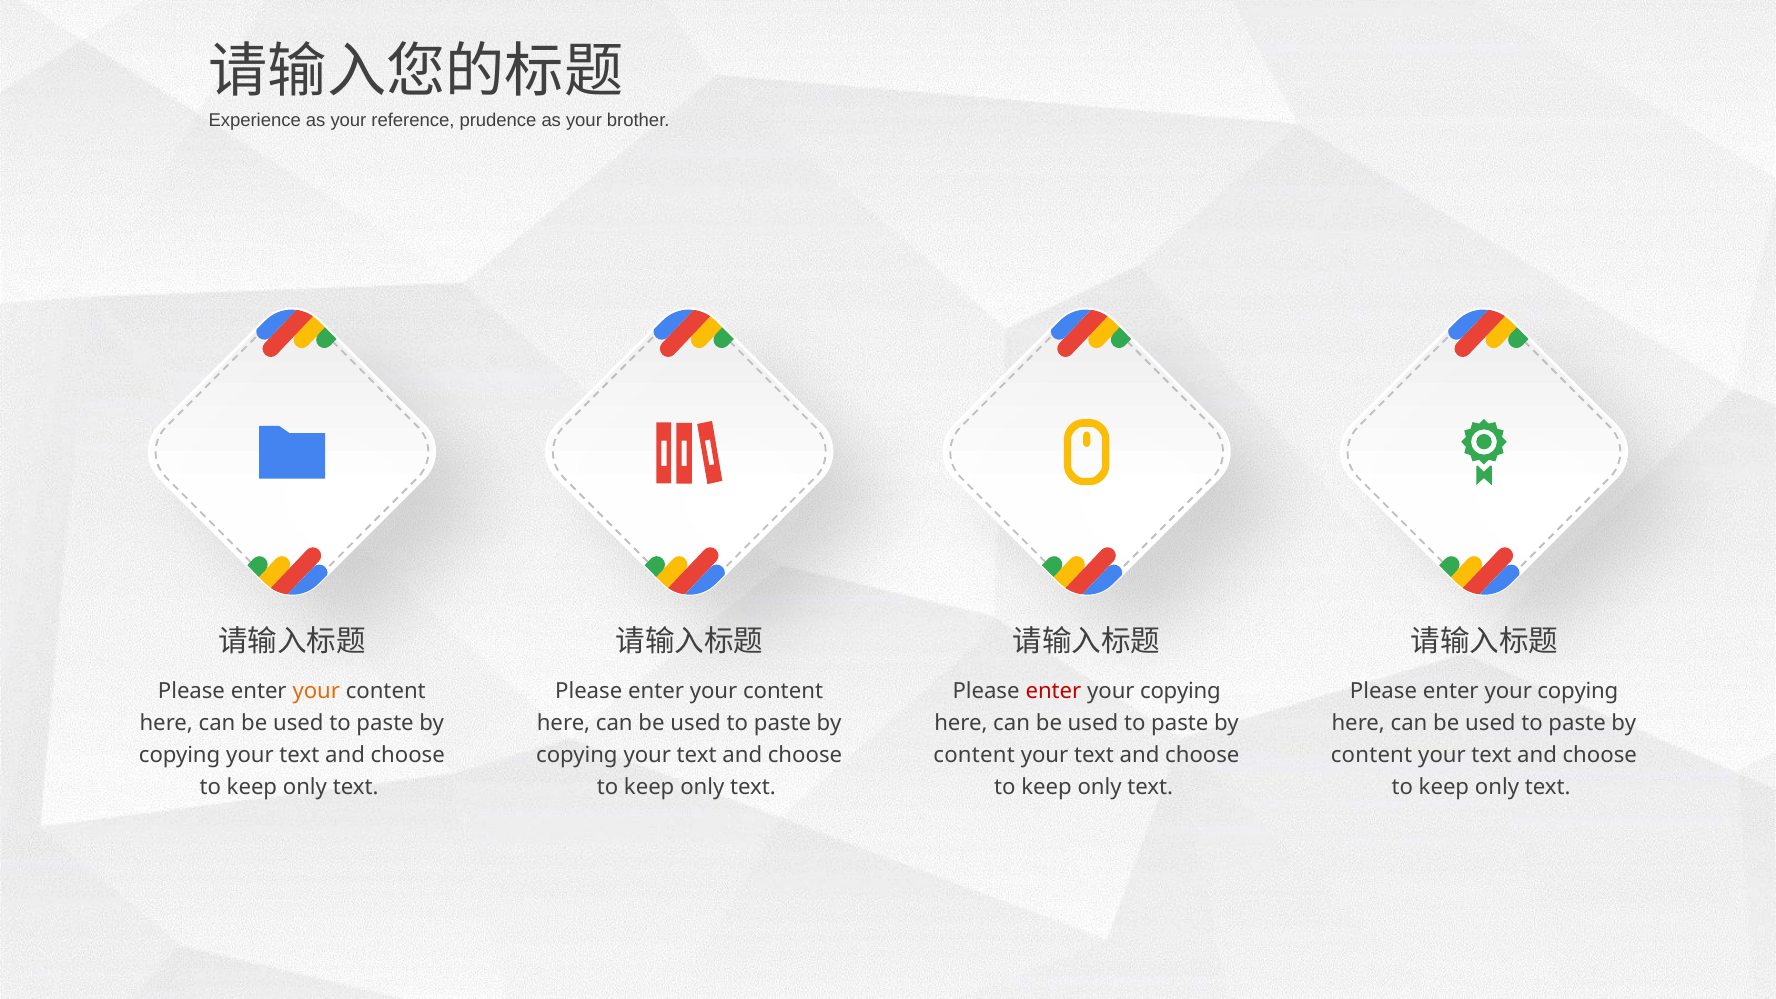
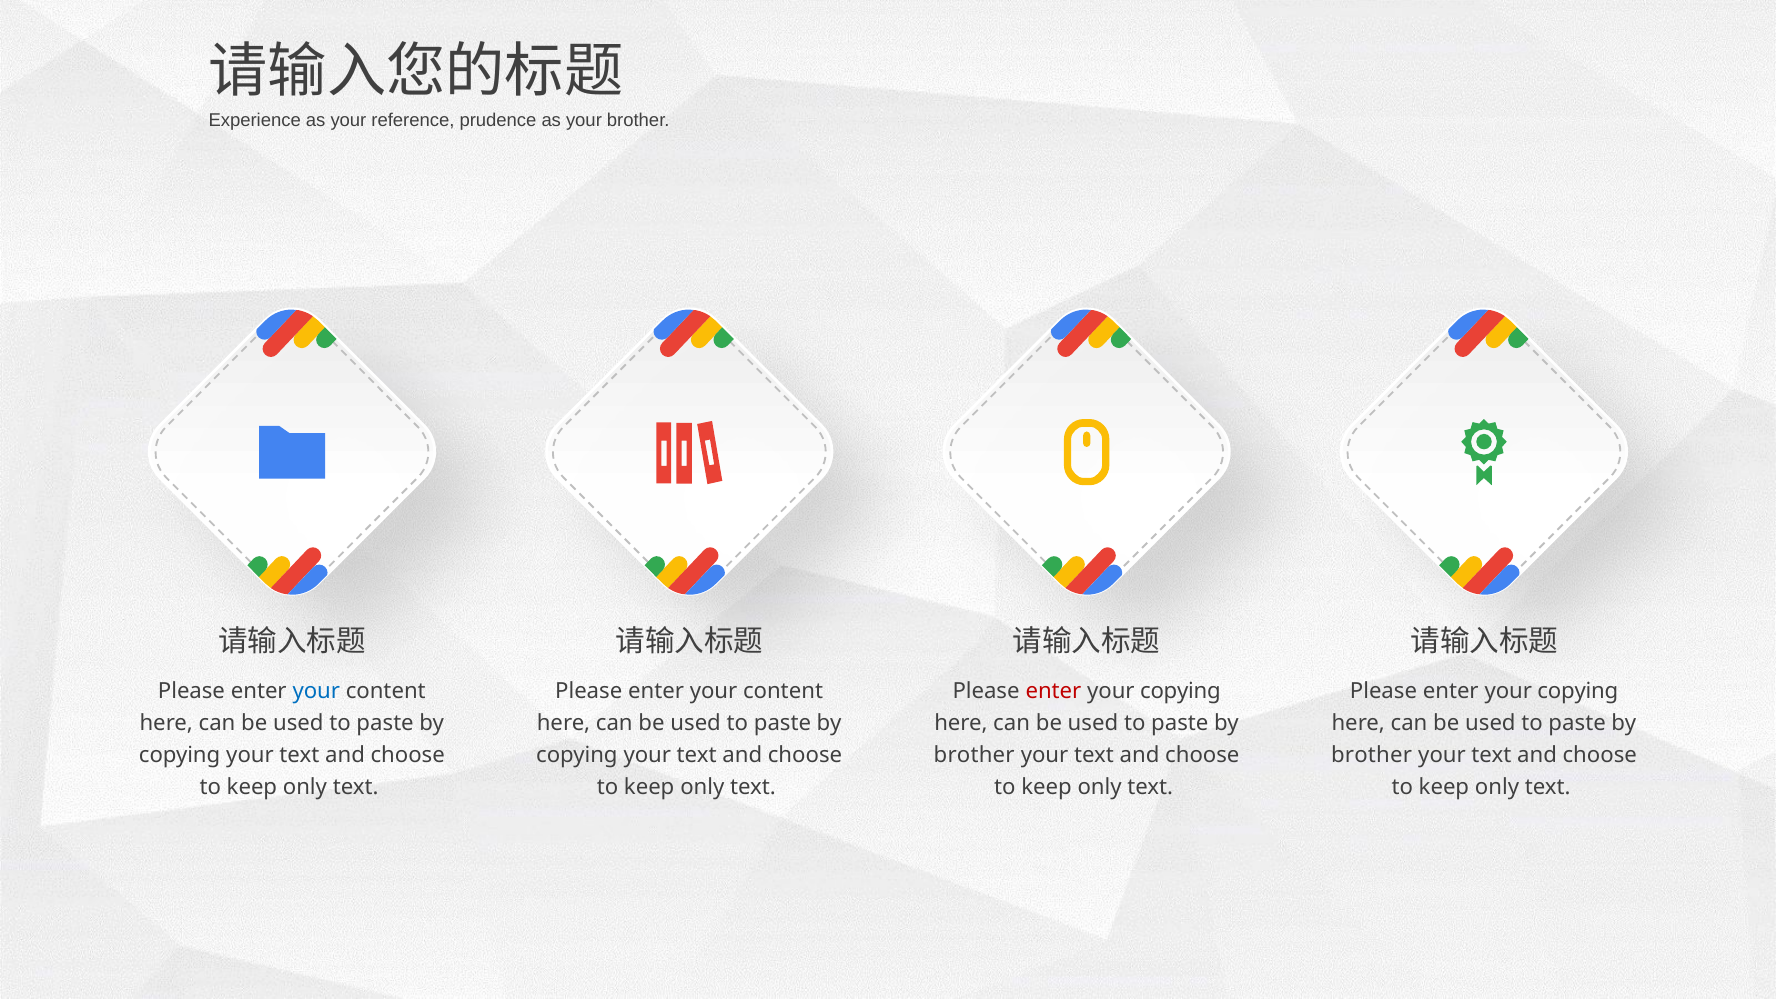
your at (316, 692) colour: orange -> blue
content at (974, 756): content -> brother
content at (1372, 756): content -> brother
